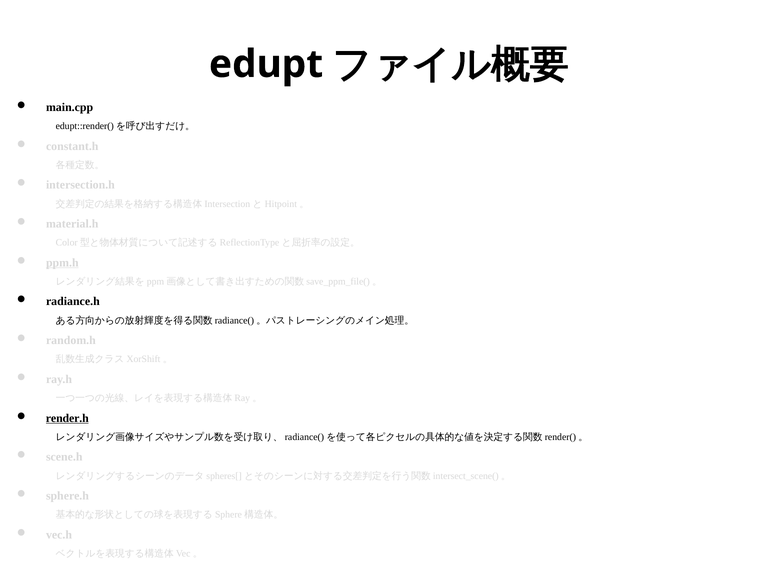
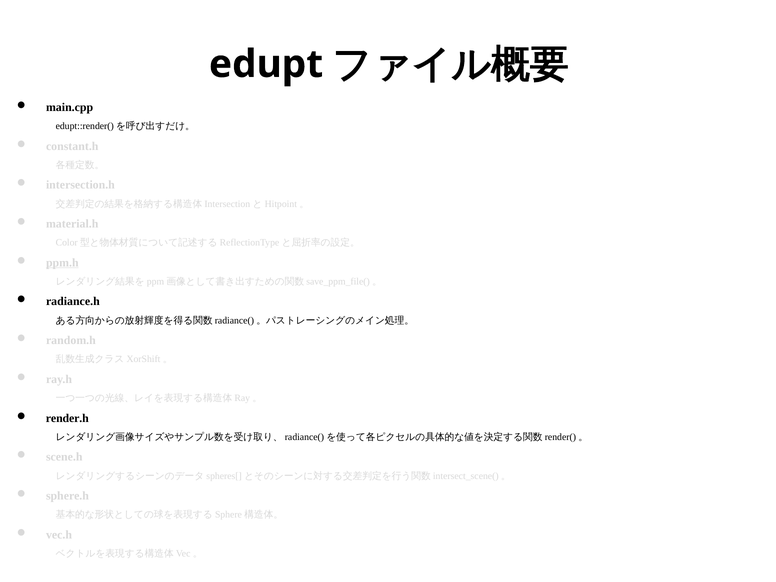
render.h underline: present -> none
